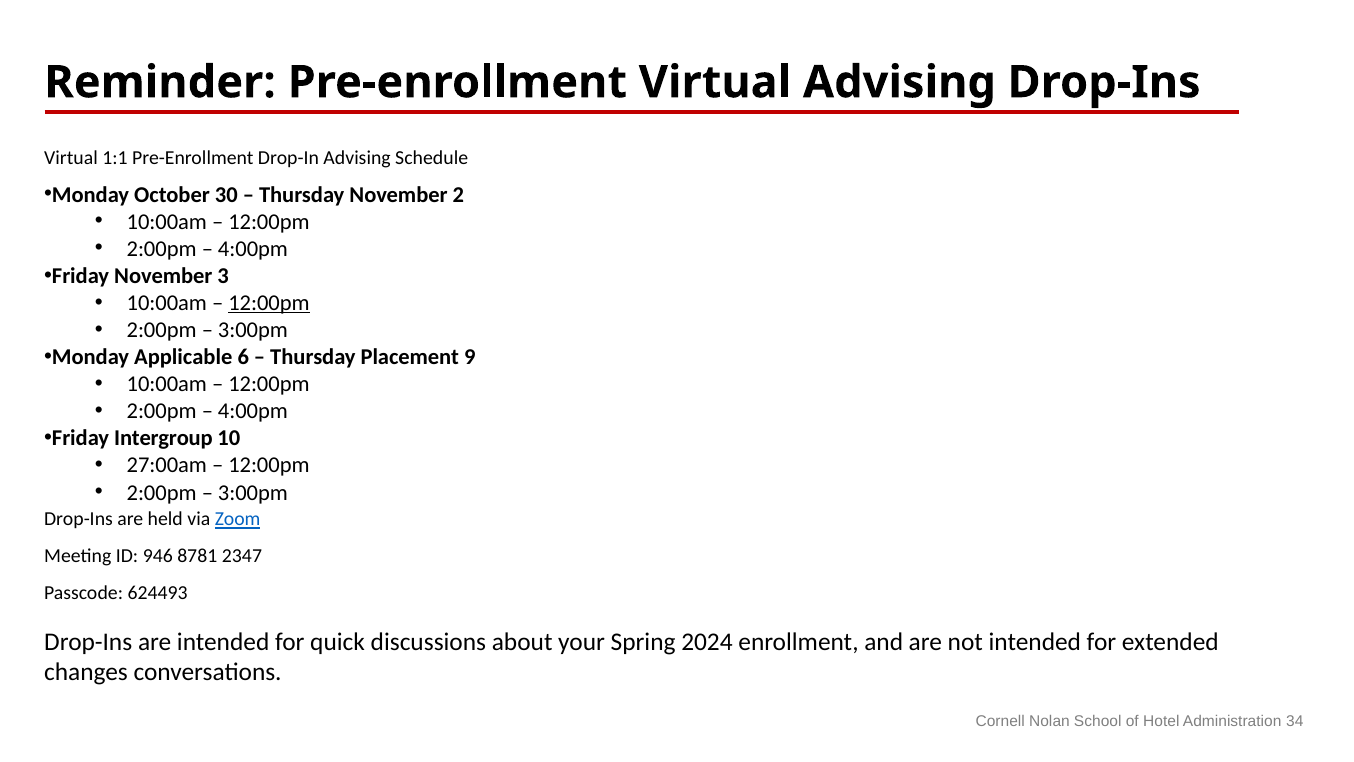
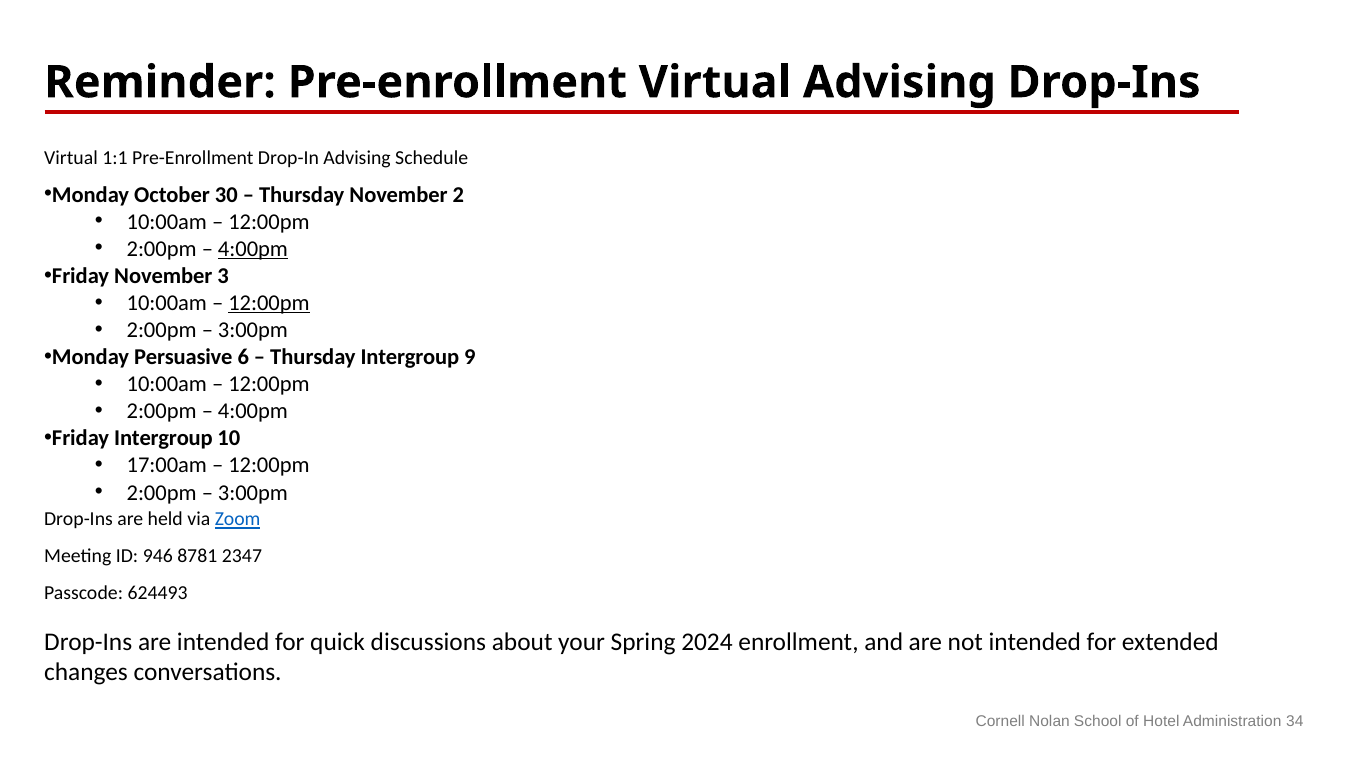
4:00pm at (253, 249) underline: none -> present
Applicable: Applicable -> Persuasive
Thursday Placement: Placement -> Intergroup
27:00am: 27:00am -> 17:00am
